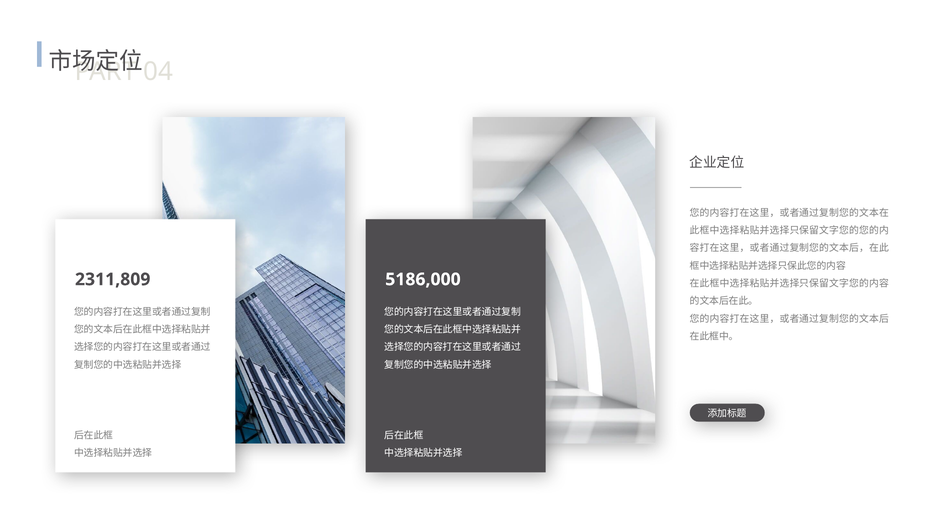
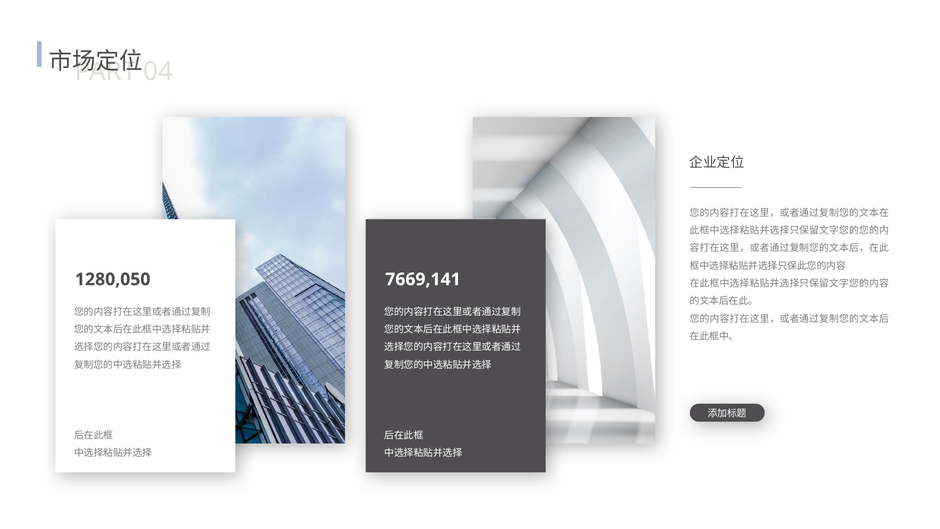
2311,809: 2311,809 -> 1280,050
5186,000: 5186,000 -> 7669,141
